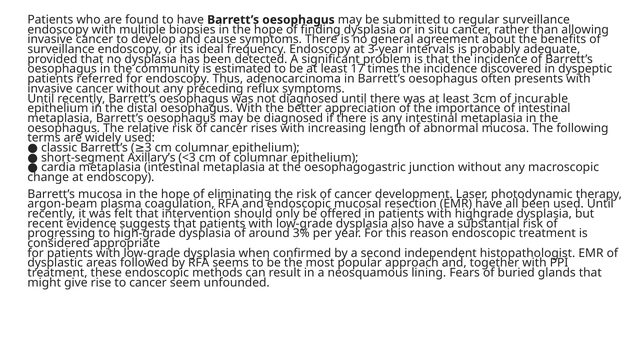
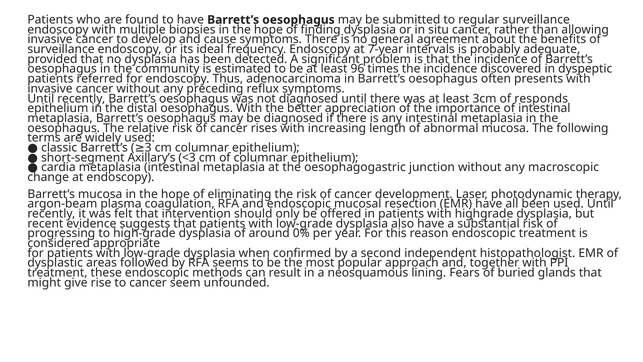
3-year: 3-year -> 7-year
17: 17 -> 96
incurable: incurable -> responds
3%: 3% -> 0%
